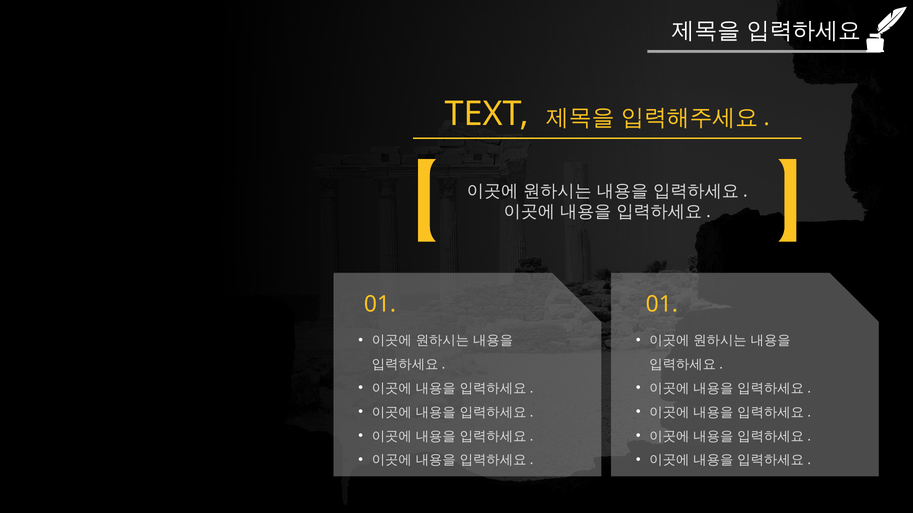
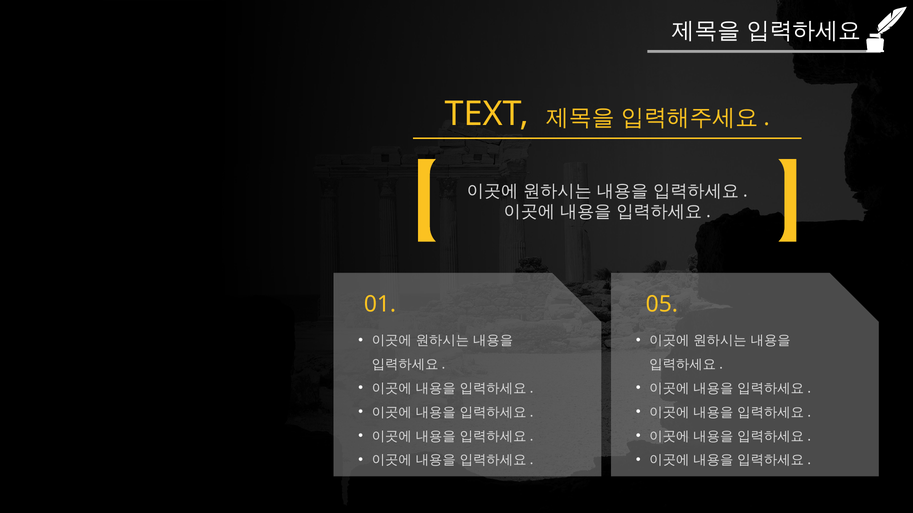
01 01: 01 -> 05
